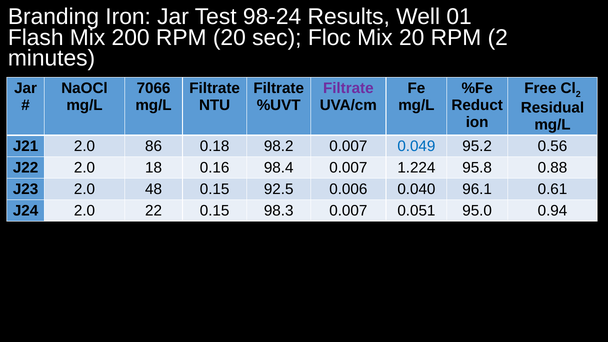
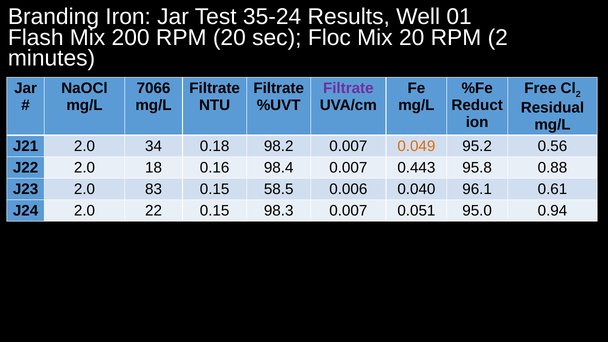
98-24: 98-24 -> 35-24
86: 86 -> 34
0.049 colour: blue -> orange
1.224: 1.224 -> 0.443
48: 48 -> 83
92.5: 92.5 -> 58.5
